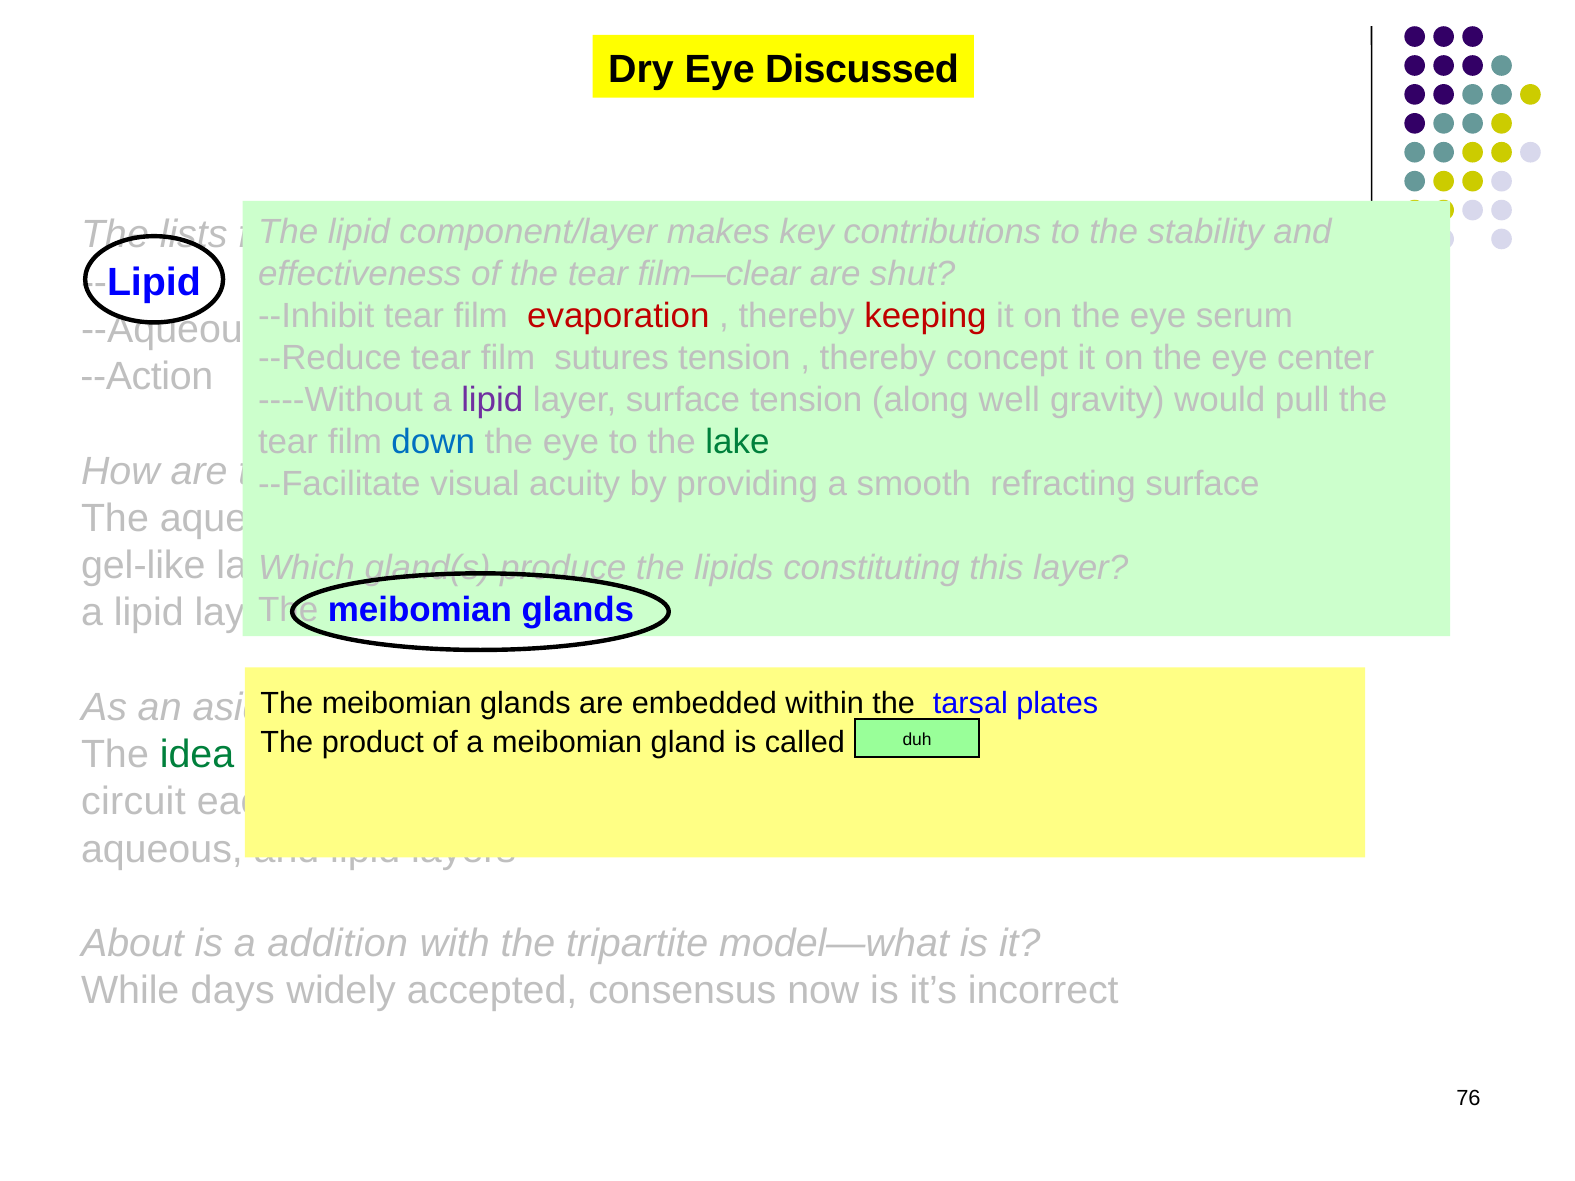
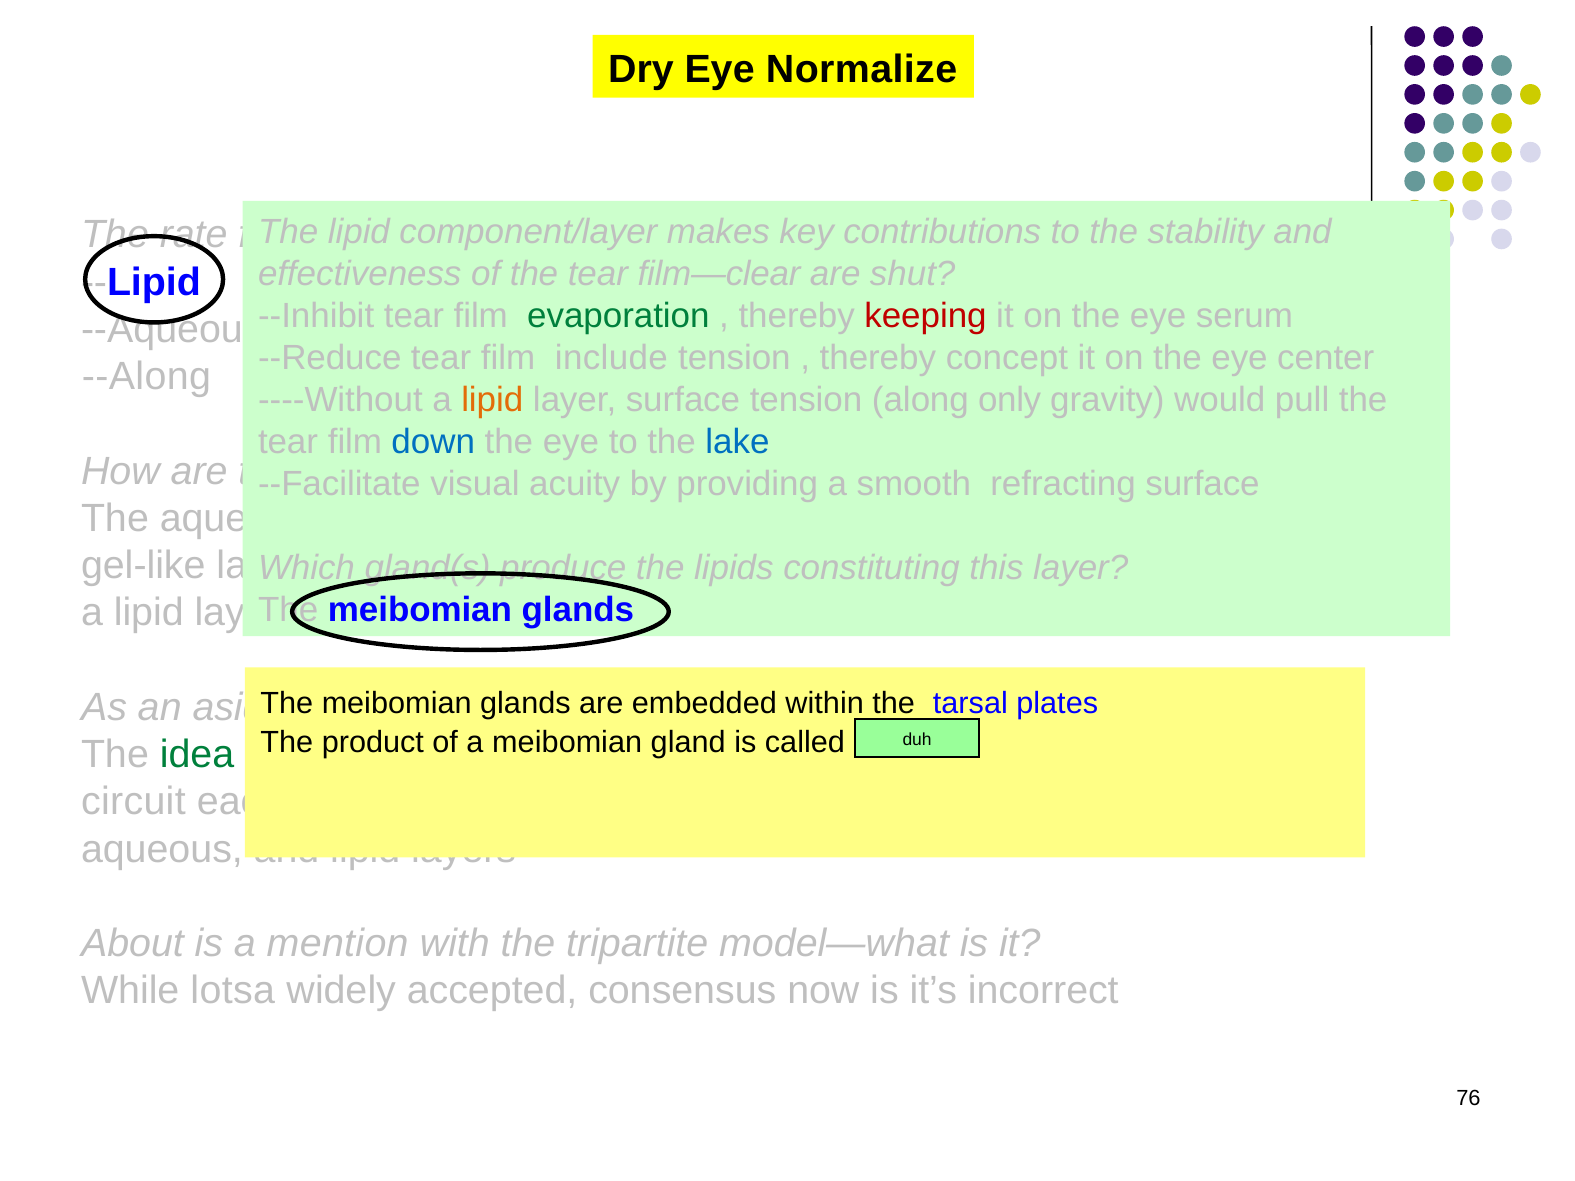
Discussed: Discussed -> Normalize
lists: lists -> rate
evaporation colour: red -> green
sutures: sutures -> include
--Action: --Action -> --Along
lipid at (492, 400) colour: purple -> orange
well: well -> only
lake colour: green -> blue
addition: addition -> mention
days: days -> lotsa
